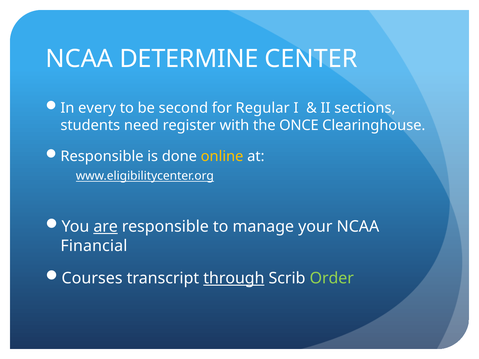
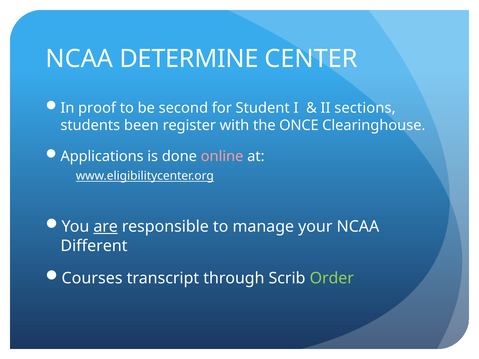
every: every -> proof
Regular: Regular -> Student
need: need -> been
Responsible at (102, 156): Responsible -> Applications
online colour: yellow -> pink
Financial: Financial -> Different
through underline: present -> none
